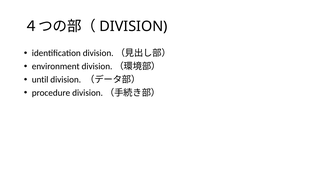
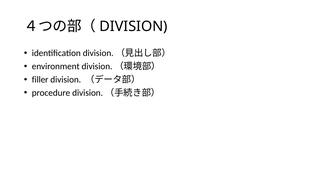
until: until -> filler
